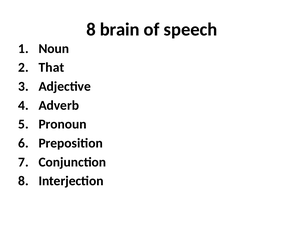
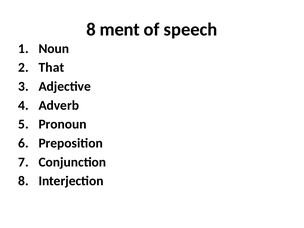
brain: brain -> ment
